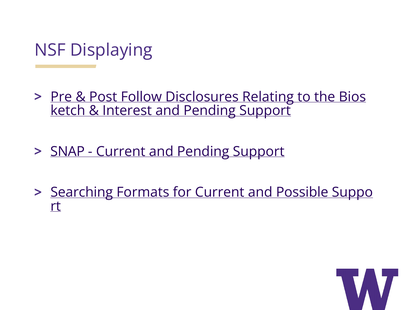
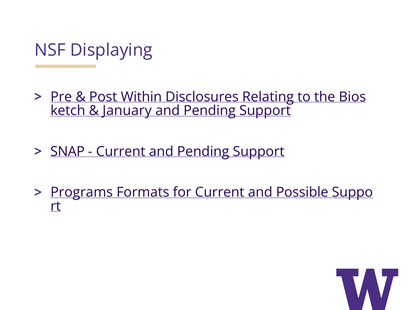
Follow: Follow -> Within
Interest: Interest -> January
Searching: Searching -> Programs
